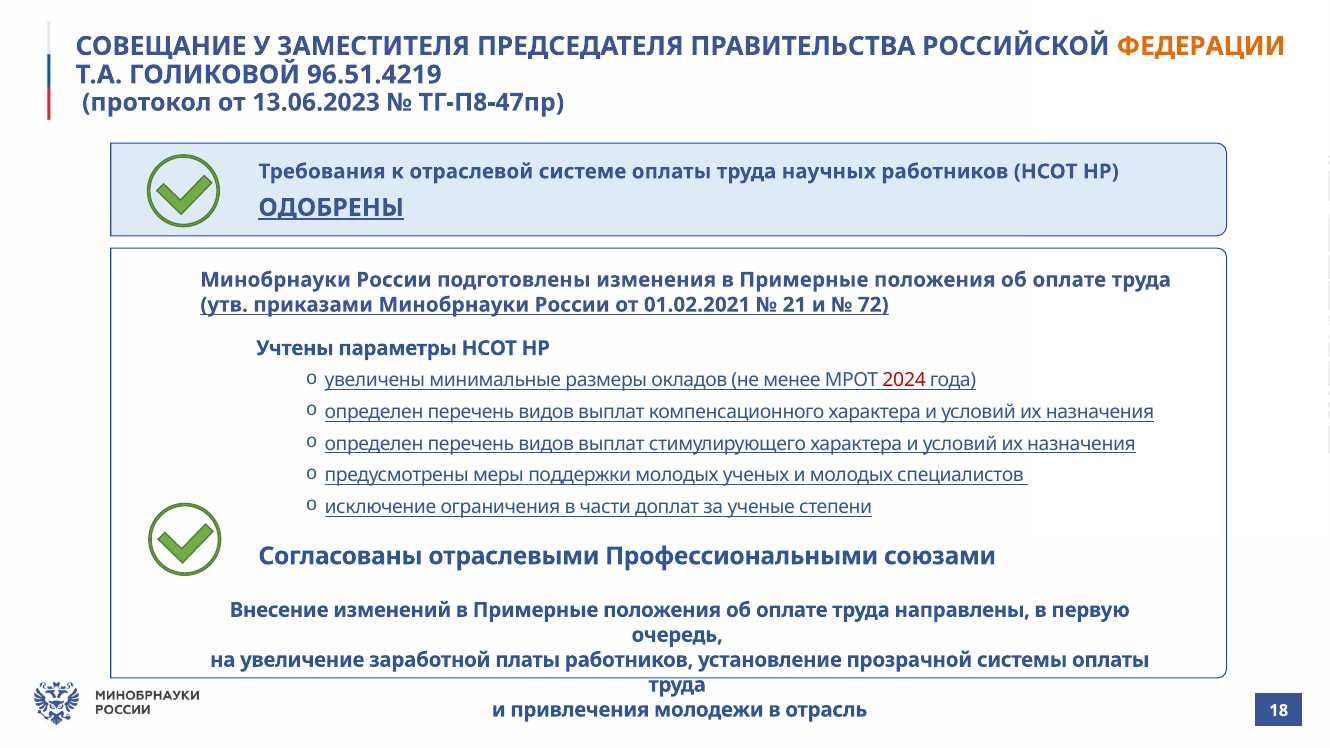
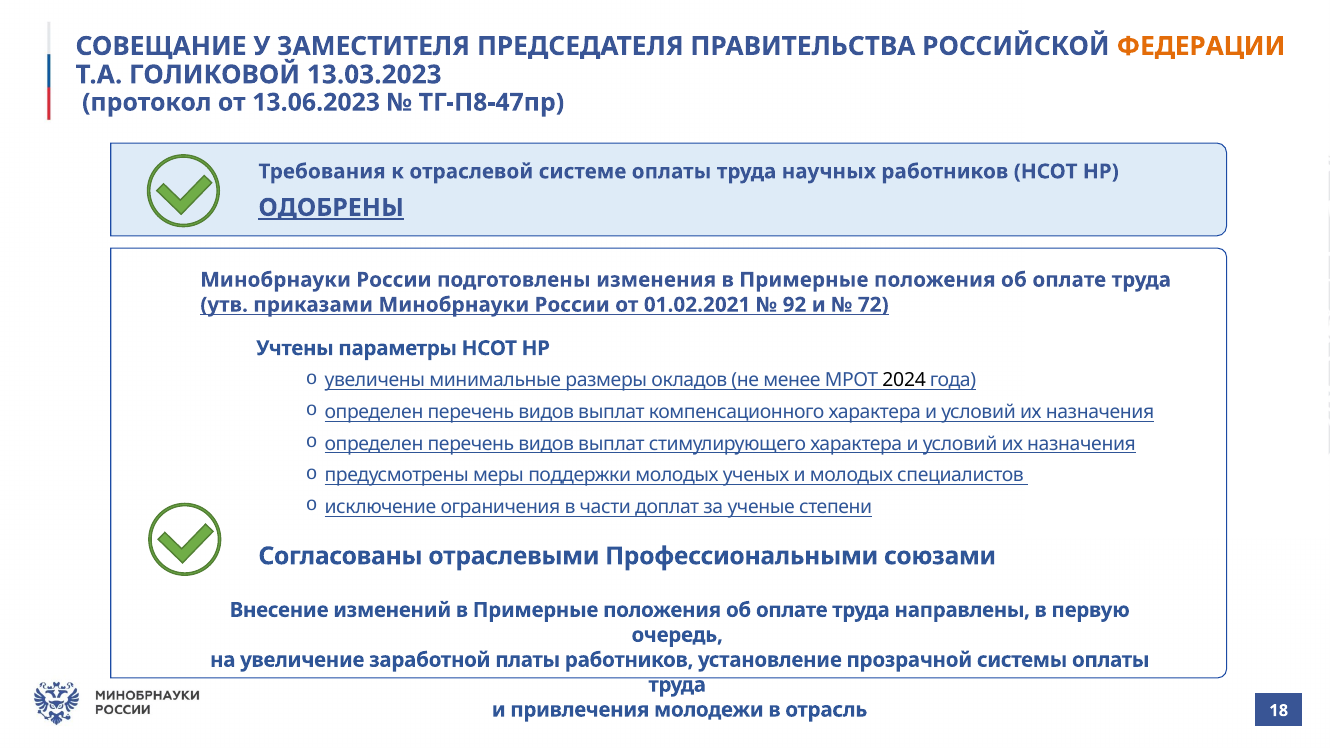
96.51.4219: 96.51.4219 -> 13.03.2023
21: 21 -> 92
2024 colour: red -> black
